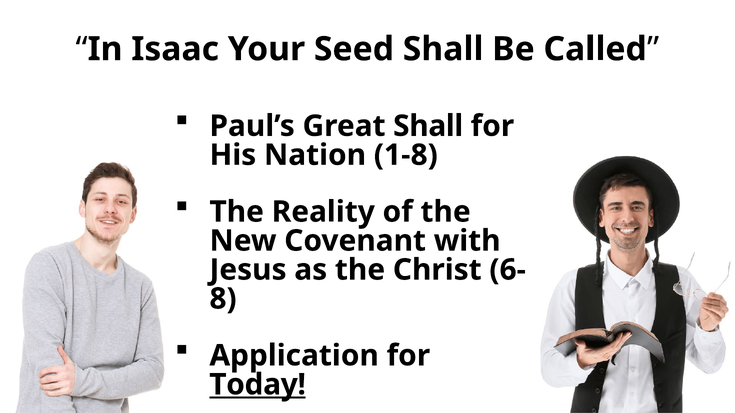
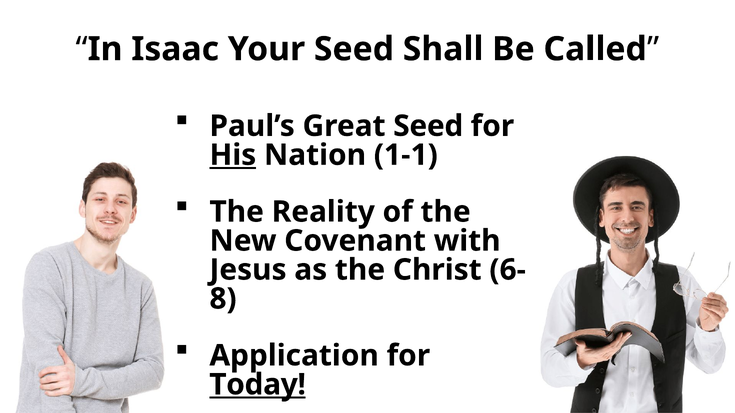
Great Shall: Shall -> Seed
His underline: none -> present
1-8: 1-8 -> 1-1
